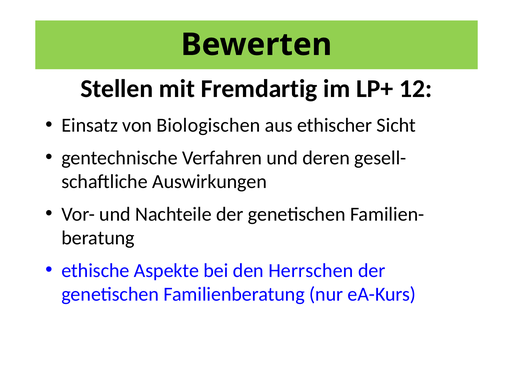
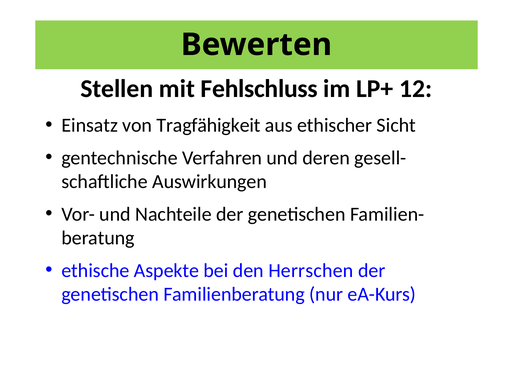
Fremdartig: Fremdartig -> Fehlschluss
Biologischen: Biologischen -> Tragfähigkeit
